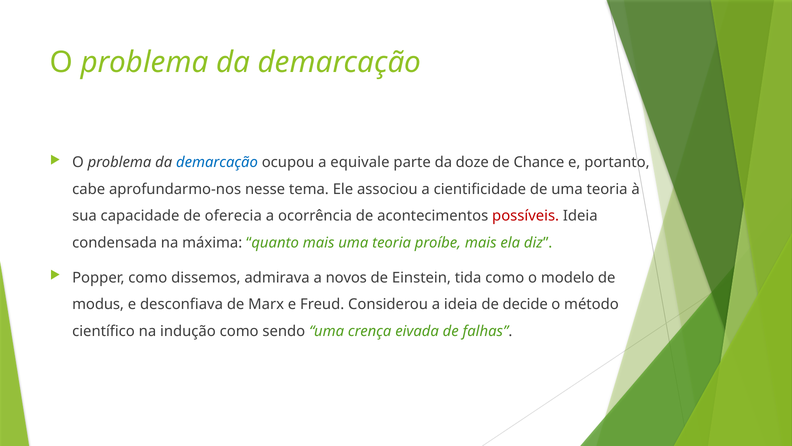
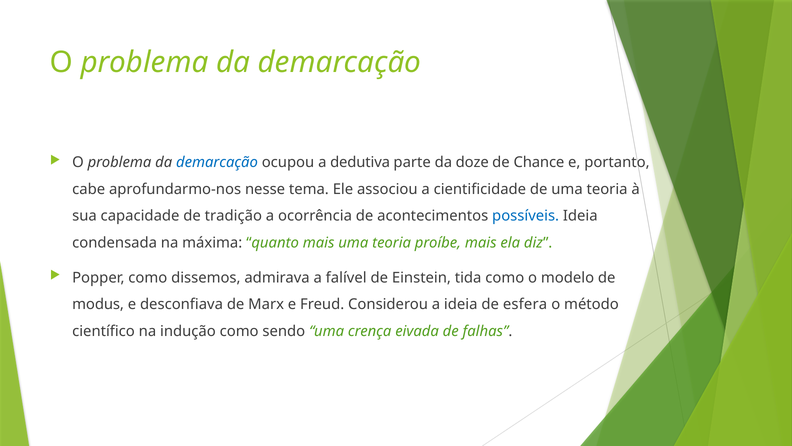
equivale: equivale -> dedutiva
oferecia: oferecia -> tradição
possíveis colour: red -> blue
novos: novos -> falível
decide: decide -> esfera
